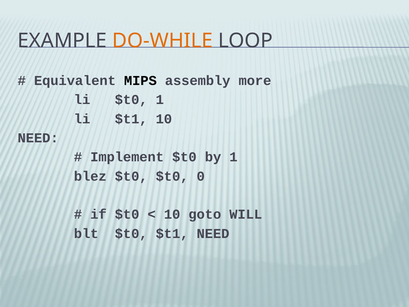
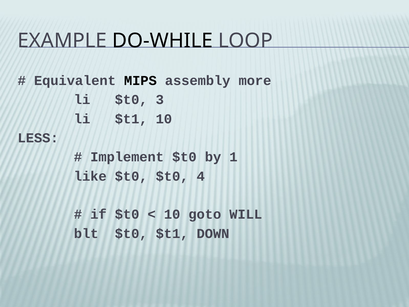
DO-WHILE colour: orange -> black
$t0 1: 1 -> 3
NEED at (38, 138): NEED -> LESS
blez: blez -> like
0: 0 -> 4
$t1 NEED: NEED -> DOWN
